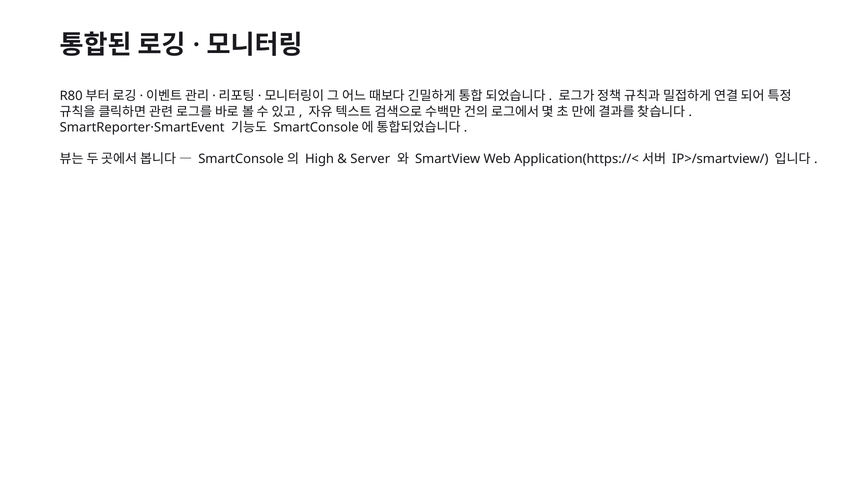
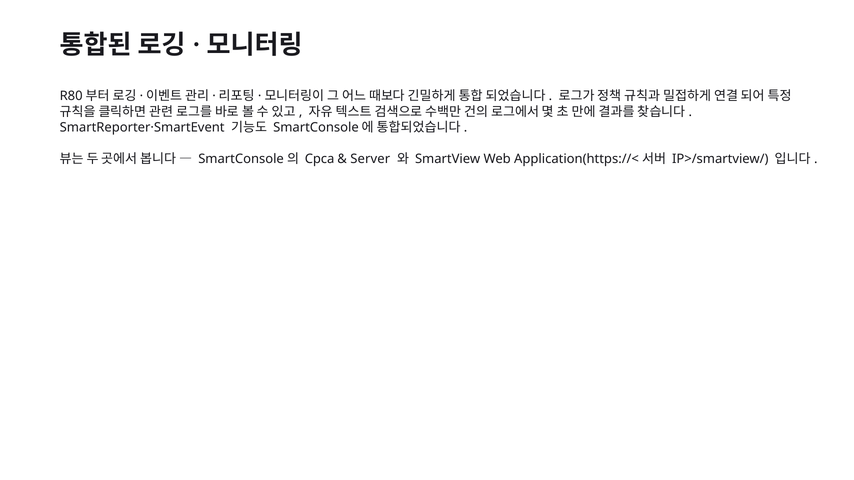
High: High -> Cpca
